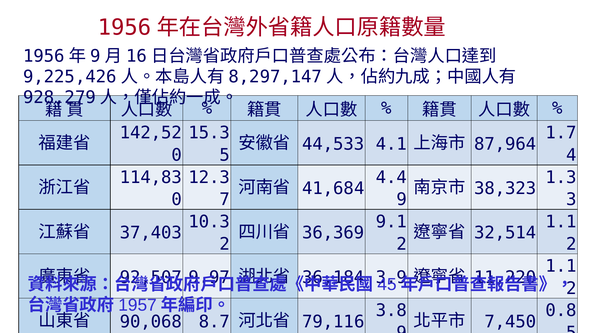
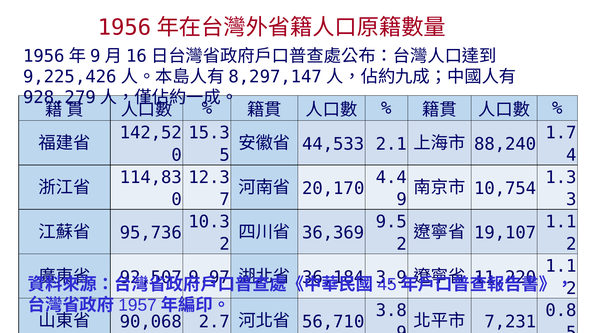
4.1: 4.1 -> 2.1
87,964: 87,964 -> 88,240
41,684: 41,684 -> 20,170
38,323: 38,323 -> 10,754
9.1: 9.1 -> 9.5
37,403: 37,403 -> 95,736
32,514: 32,514 -> 19,107
8.7: 8.7 -> 2.7
79,116: 79,116 -> 56,710
7,450: 7,450 -> 7,231
